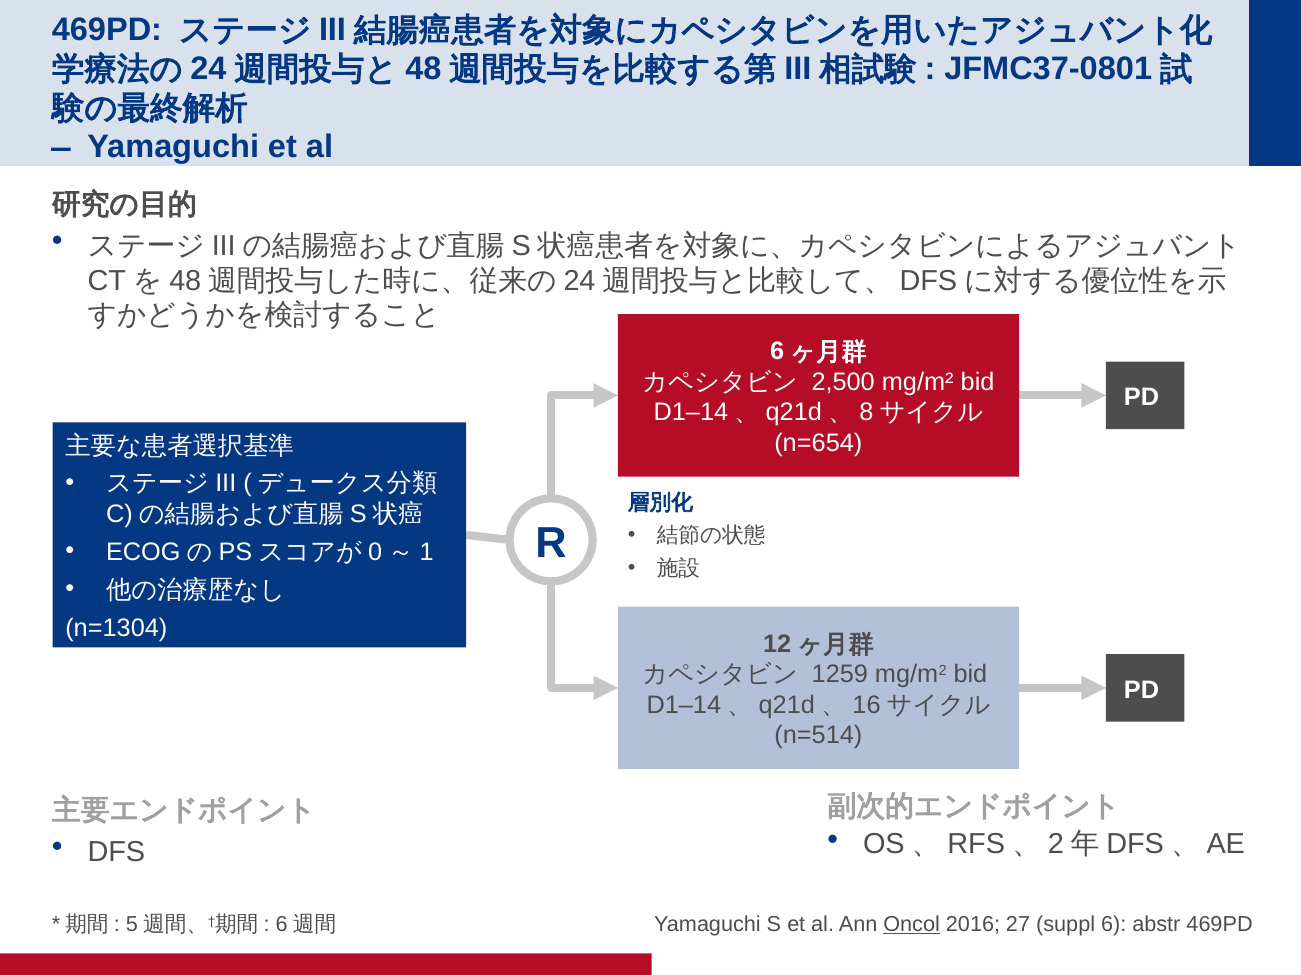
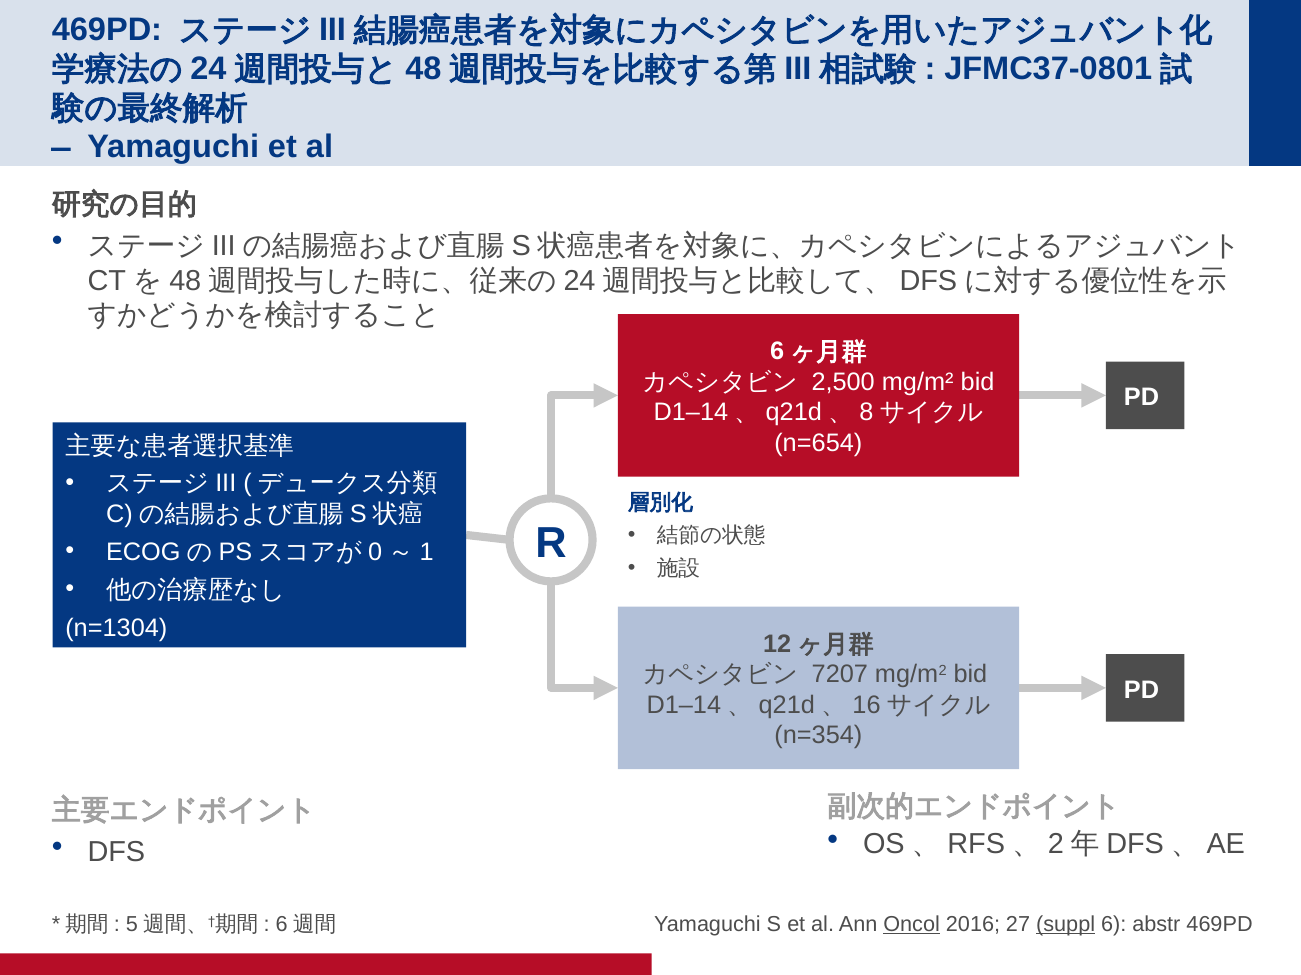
1259: 1259 -> 7207
n=514: n=514 -> n=354
suppl underline: none -> present
